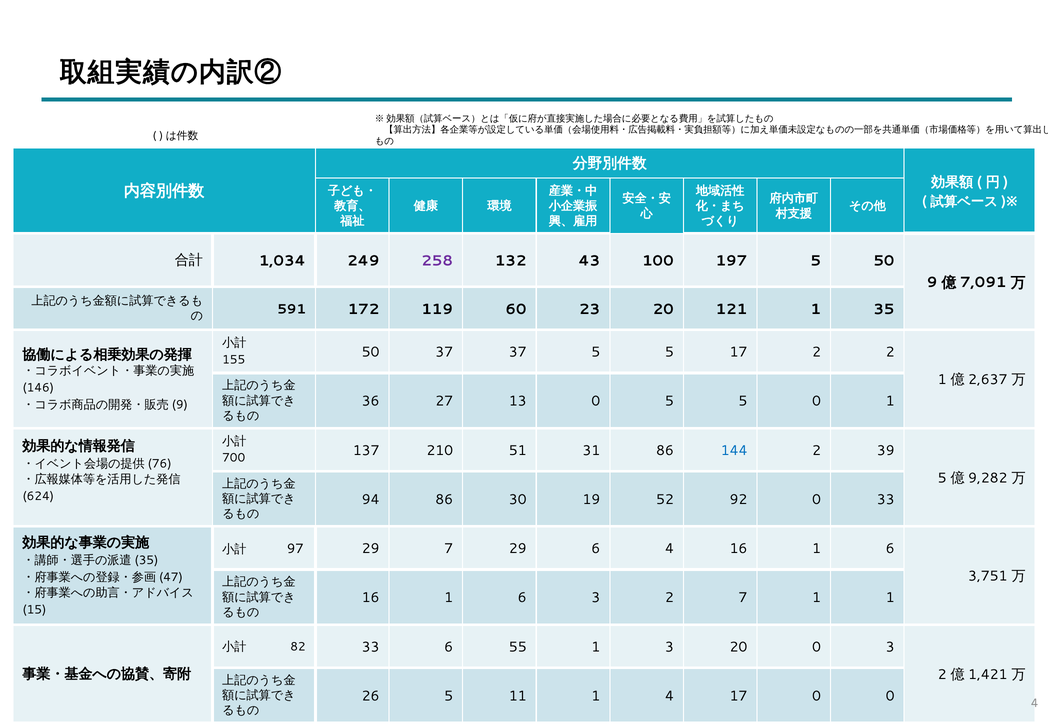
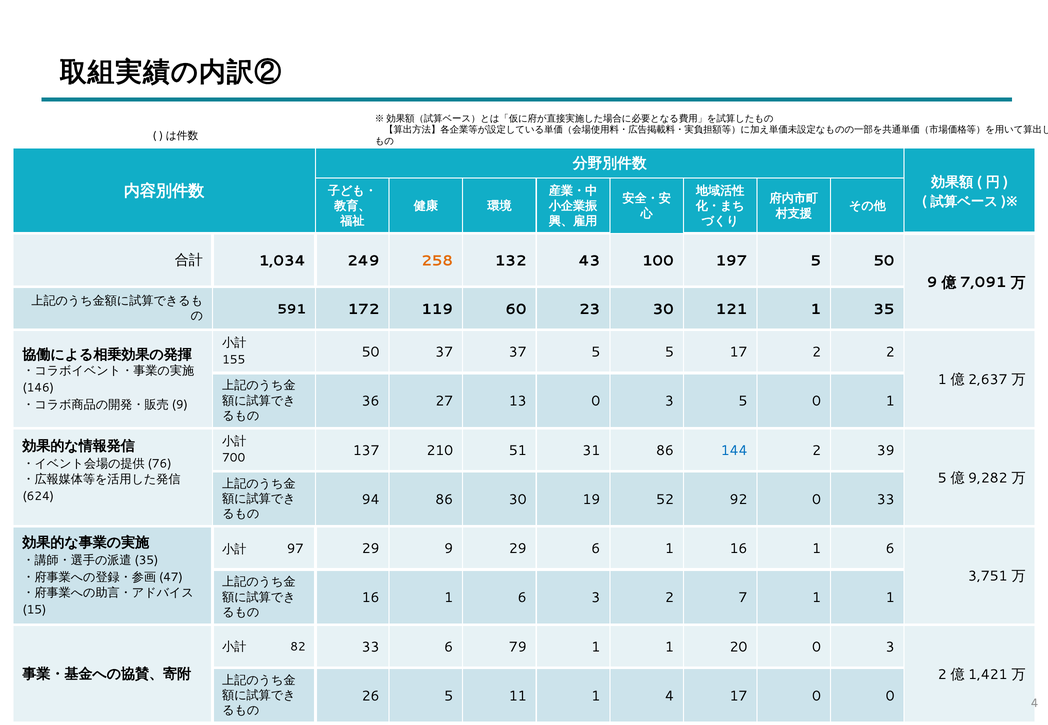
258 colour: purple -> orange
23 20: 20 -> 30
13 0 5: 5 -> 3
29 7: 7 -> 9
6 4: 4 -> 1
55: 55 -> 79
3 at (669, 647): 3 -> 1
